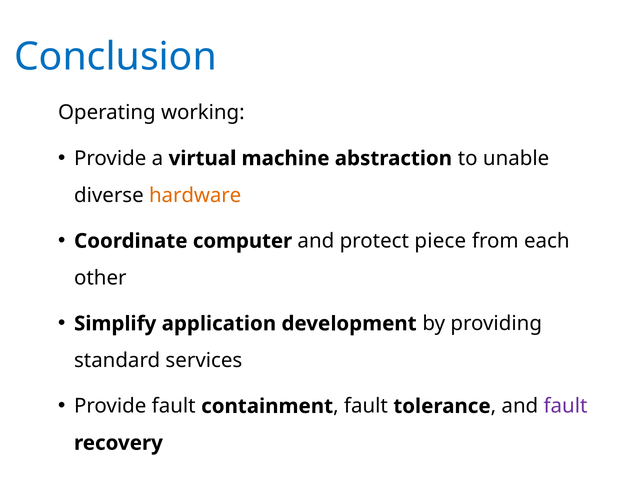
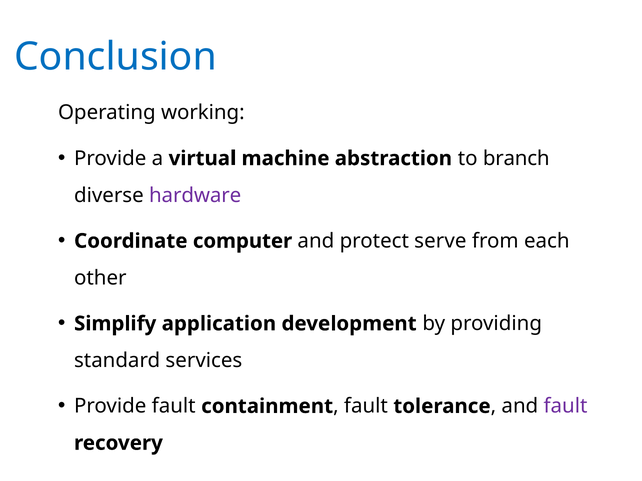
unable: unable -> branch
hardware colour: orange -> purple
piece: piece -> serve
